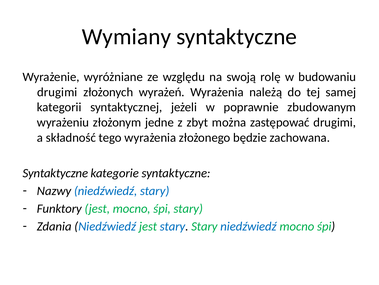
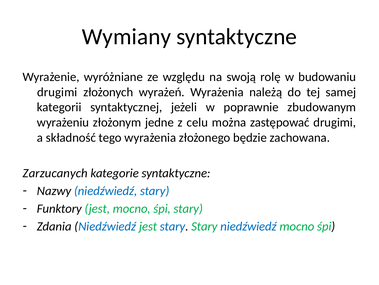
zbyt: zbyt -> celu
Syntaktyczne at (55, 173): Syntaktyczne -> Zarzucanych
